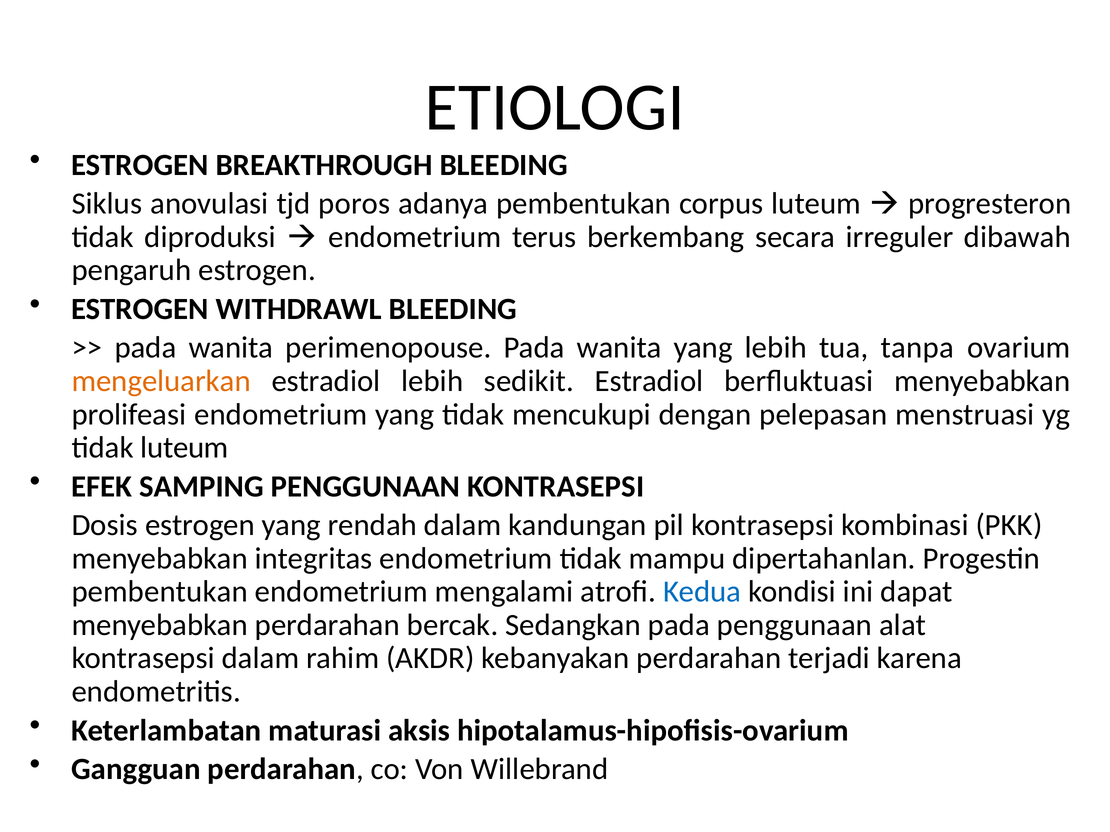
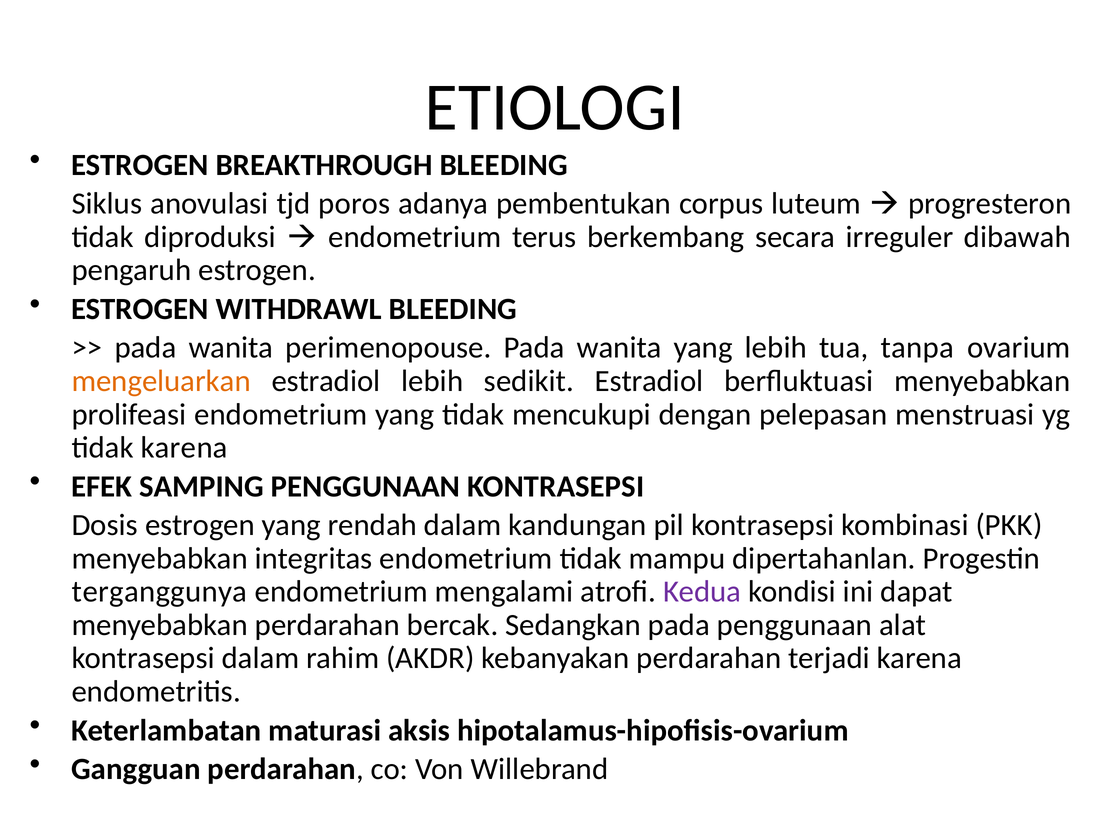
tidak luteum: luteum -> karena
pembentukan at (160, 592): pembentukan -> terganggunya
Kedua colour: blue -> purple
